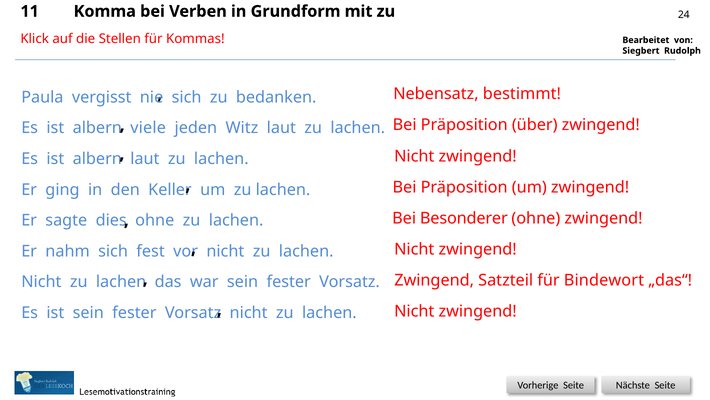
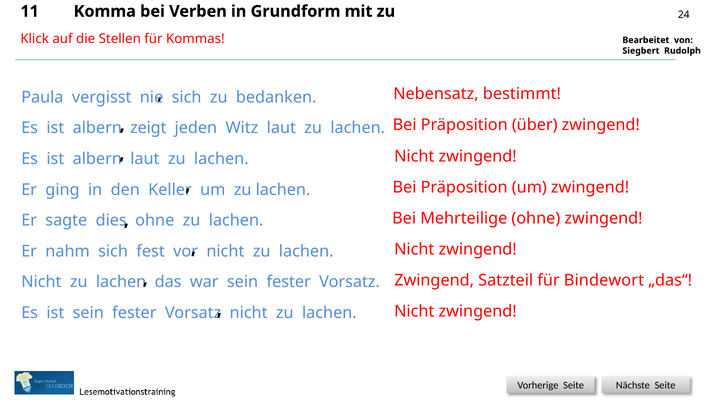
viele: viele -> zeigt
Besonderer: Besonderer -> Mehrteilige
